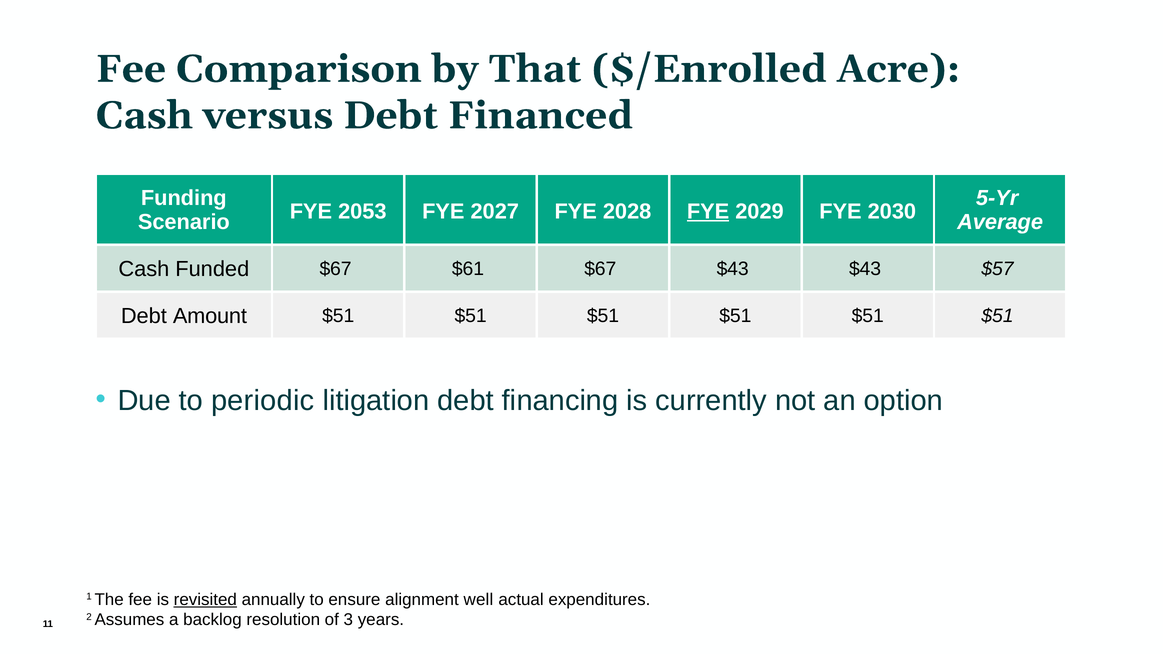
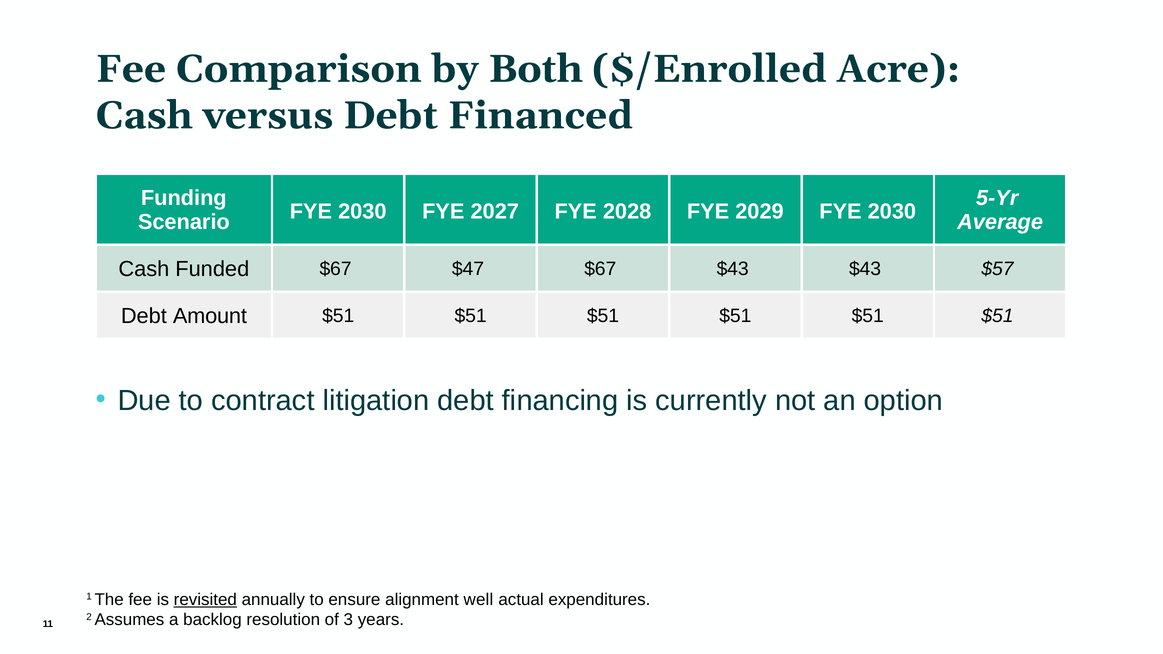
That: That -> Both
Scenario FYE 2053: 2053 -> 2030
FYE at (708, 211) underline: present -> none
$61: $61 -> $47
periodic: periodic -> contract
